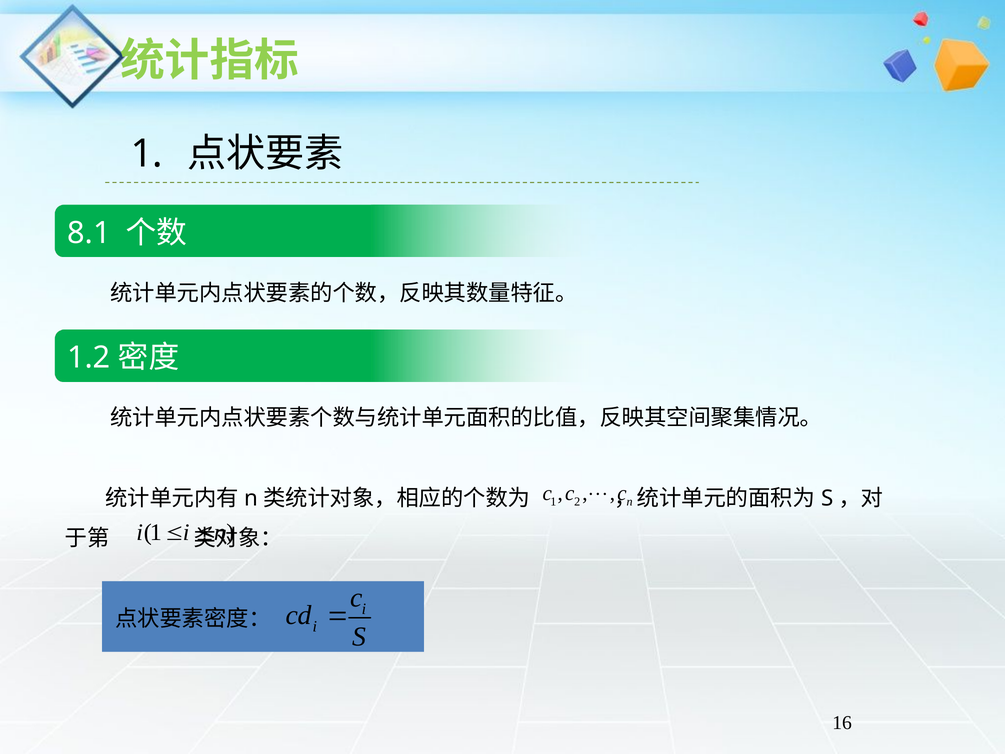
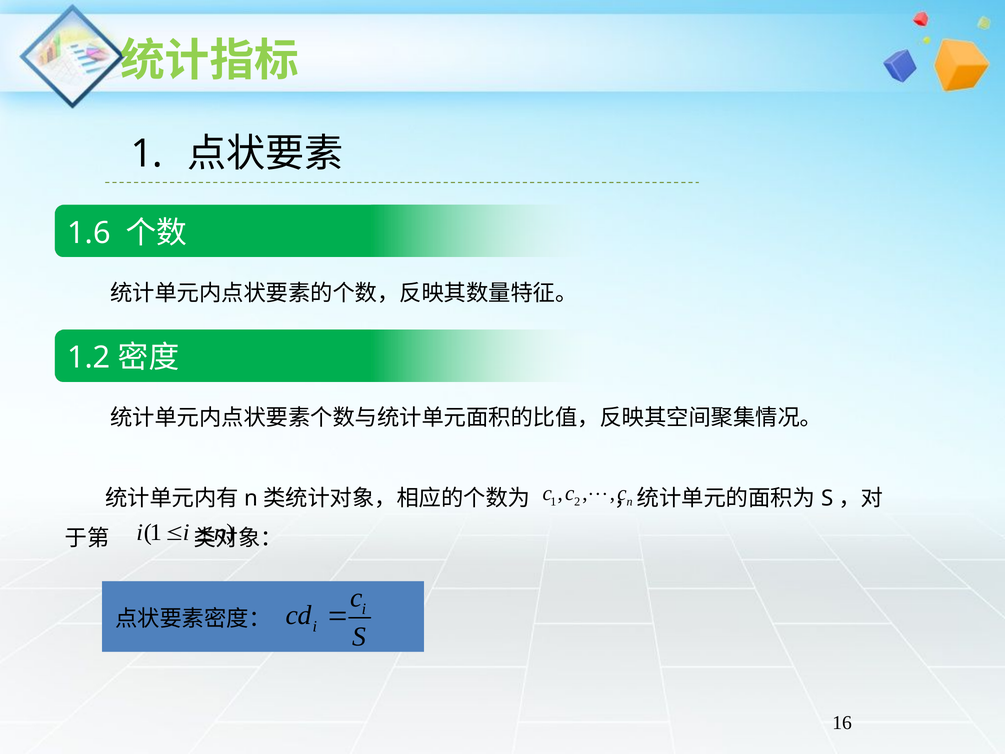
8.1: 8.1 -> 1.6
